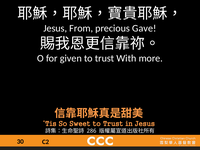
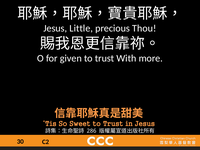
From: From -> Little
Gave: Gave -> Thou
